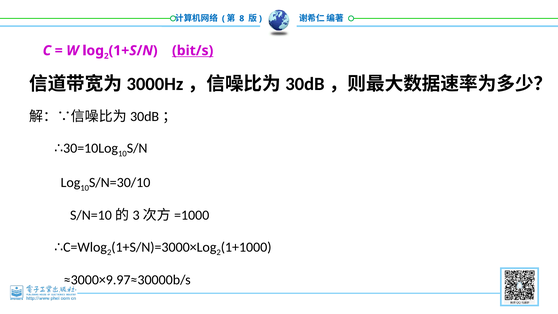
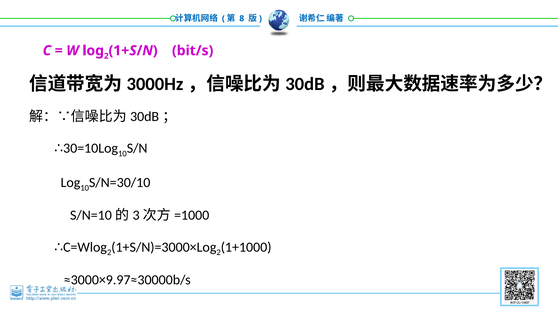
bit/s underline: present -> none
